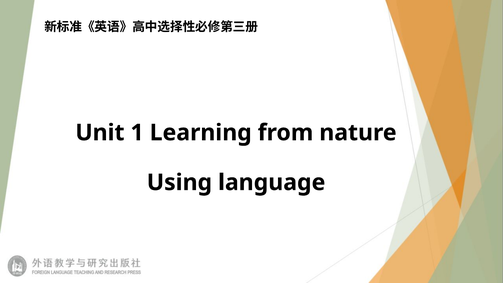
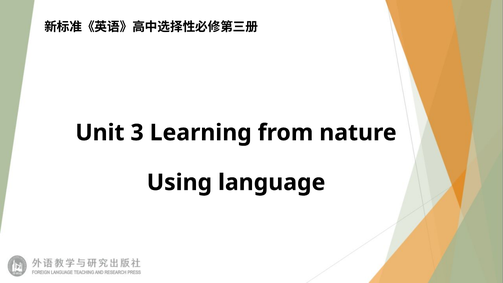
1: 1 -> 3
